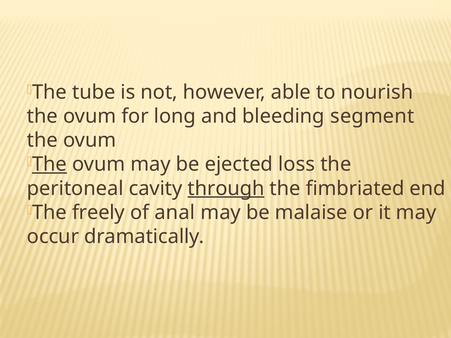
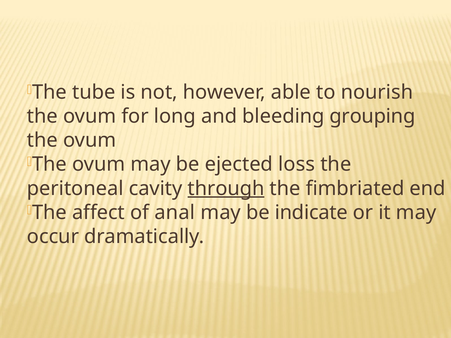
segment: segment -> grouping
The at (49, 164) underline: present -> none
freely: freely -> affect
malaise: malaise -> indicate
